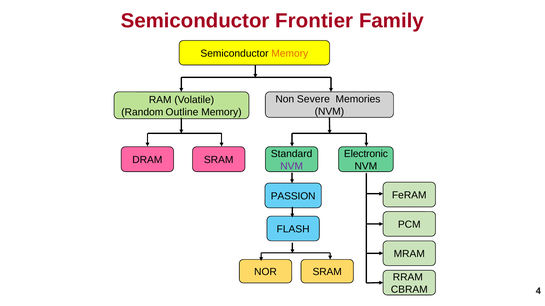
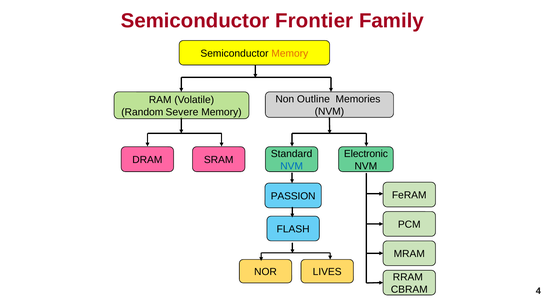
Severe: Severe -> Outline
Outline: Outline -> Severe
NVM at (292, 166) colour: purple -> blue
NOR SRAM: SRAM -> LIVES
